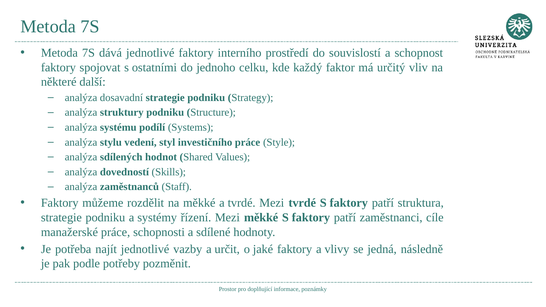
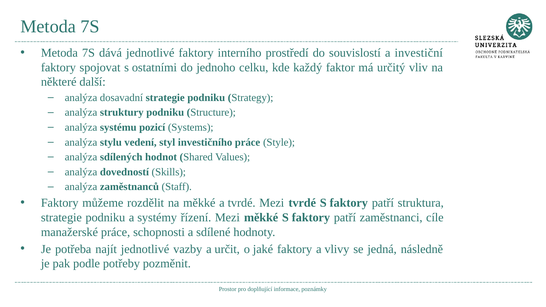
schopnost: schopnost -> investiční
podílí: podílí -> pozicí
